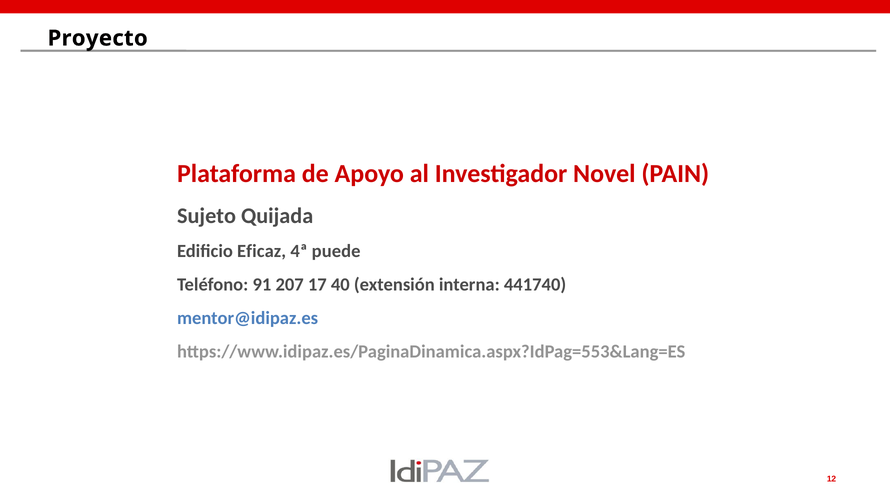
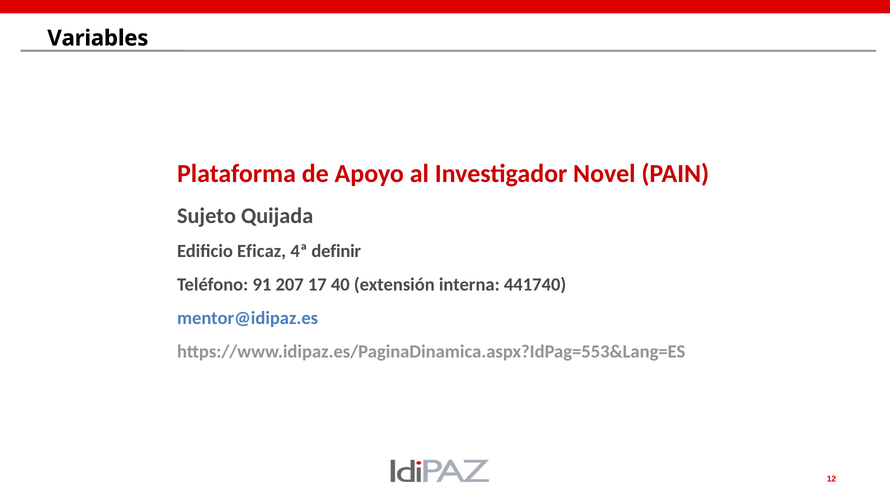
Proyecto: Proyecto -> Variables
puede: puede -> definir
